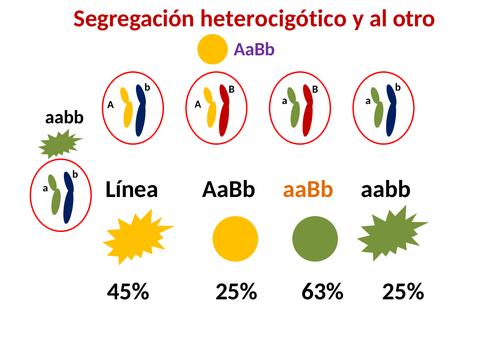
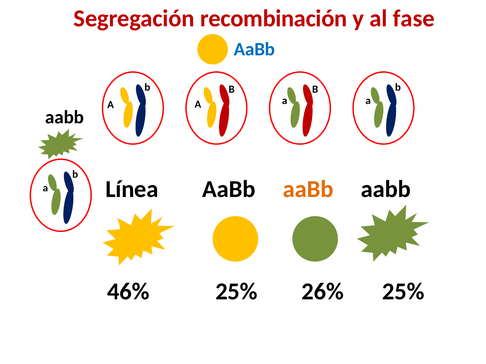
heterocigótico: heterocigótico -> recombinación
otro: otro -> fase
AaBb at (254, 49) colour: purple -> blue
45%: 45% -> 46%
63%: 63% -> 26%
